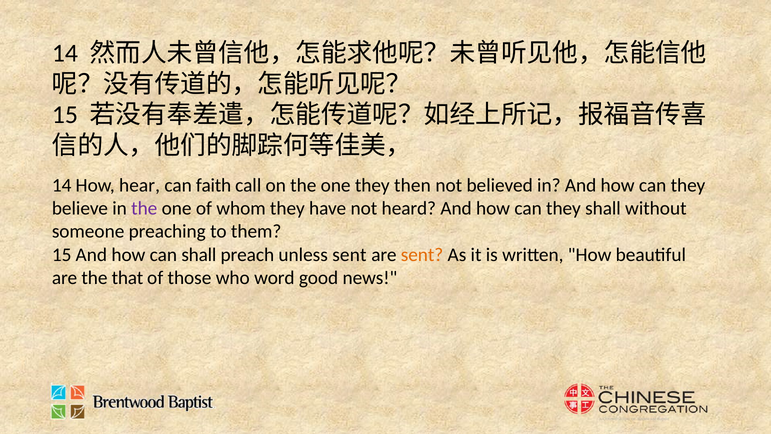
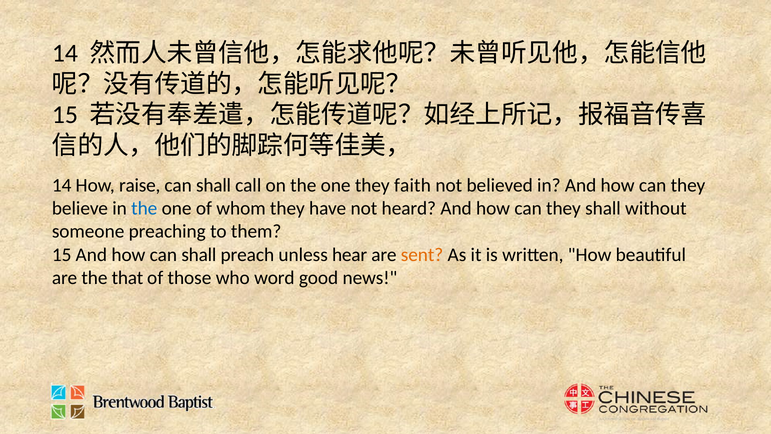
hear: hear -> raise
faith at (214, 185): faith -> shall
then: then -> faith
the at (144, 208) colour: purple -> blue
unless sent: sent -> hear
